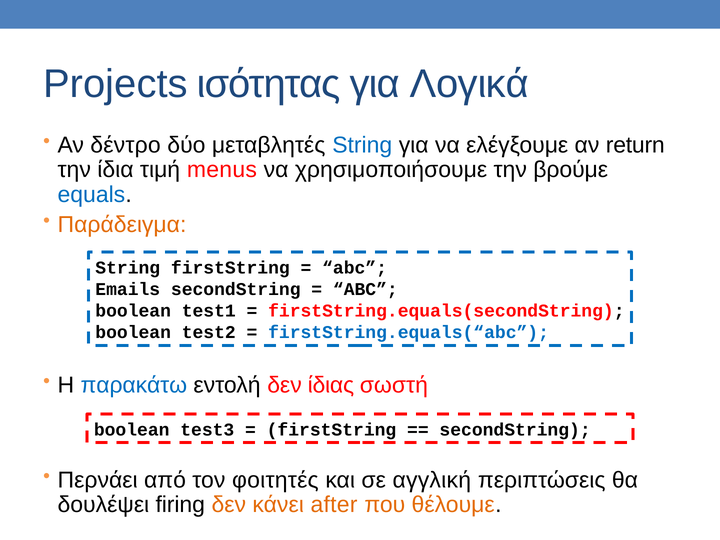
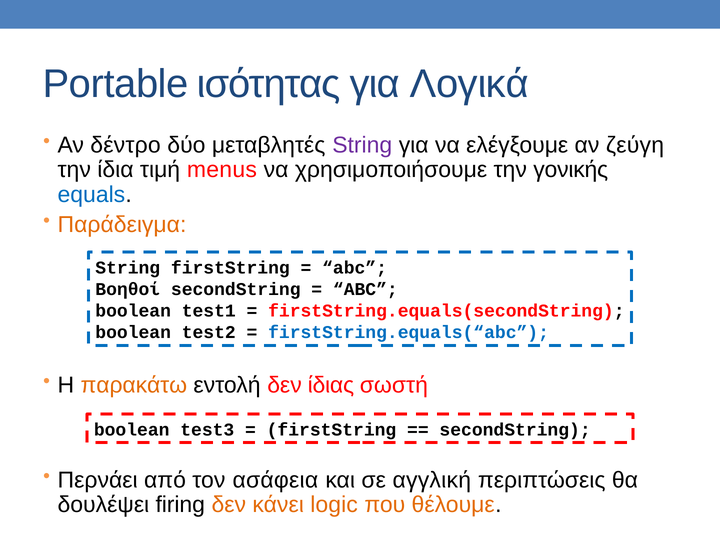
Projects: Projects -> Portable
String at (362, 145) colour: blue -> purple
return: return -> ζεύγη
βρούμε: βρούμε -> γονικής
Emails: Emails -> Βοηθοί
παρακάτω colour: blue -> orange
φοιτητές: φοιτητές -> ασάφεια
after: after -> logic
